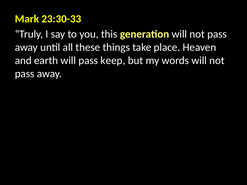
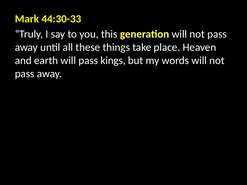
23:30-33: 23:30-33 -> 44:30-33
pass keep: keep -> kings
